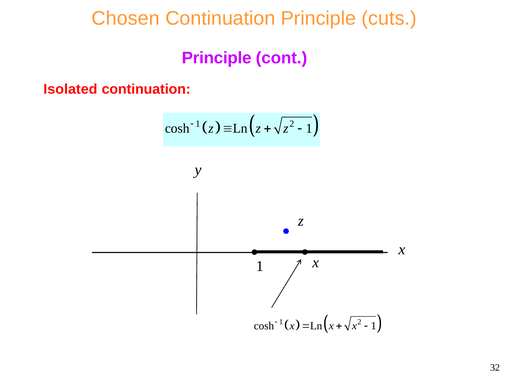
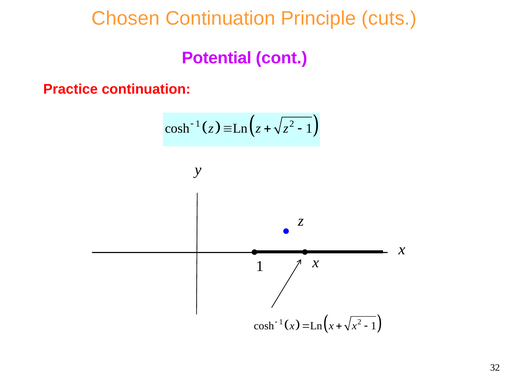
Principle at (217, 58): Principle -> Potential
Isolated: Isolated -> Practice
